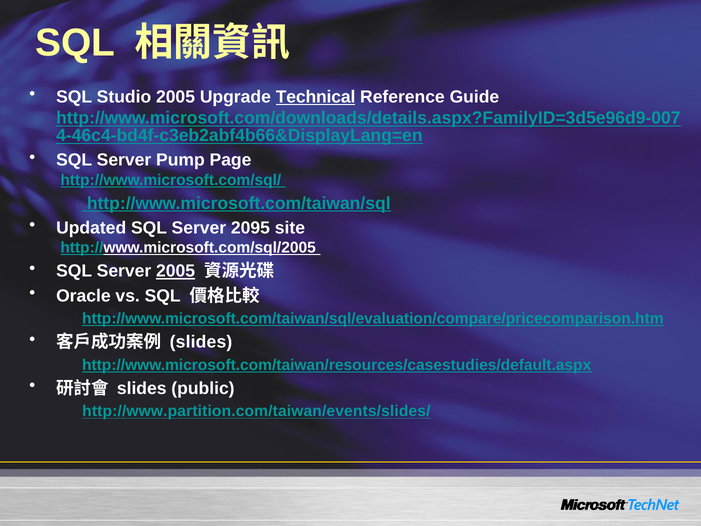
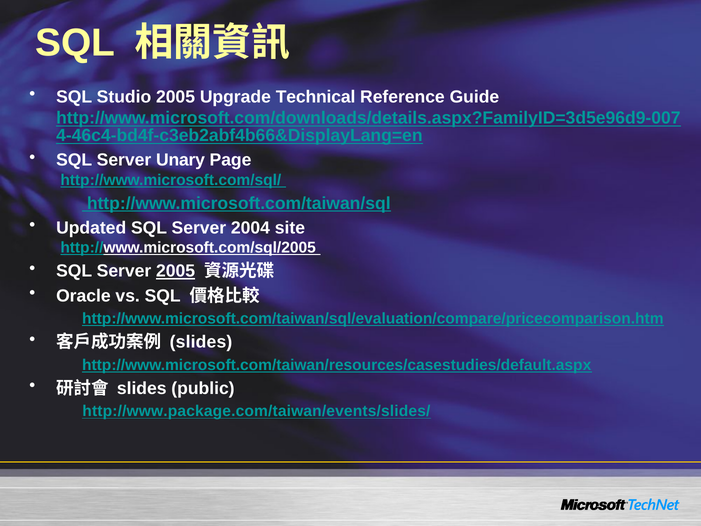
Technical underline: present -> none
Pump: Pump -> Unary
2095: 2095 -> 2004
http://www.partition.com/taiwan/events/slides/: http://www.partition.com/taiwan/events/slides/ -> http://www.package.com/taiwan/events/slides/
